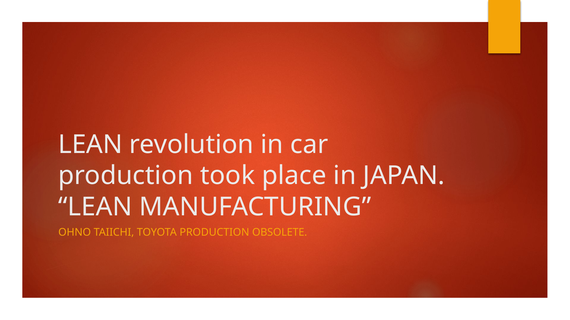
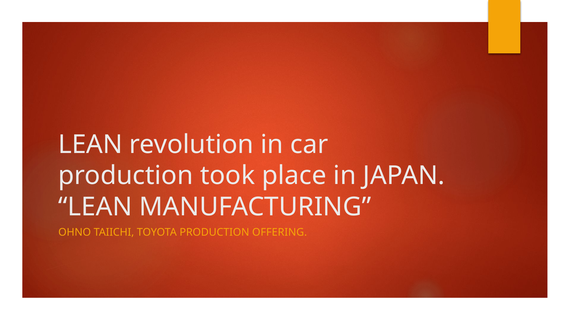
OBSOLETE: OBSOLETE -> OFFERING
